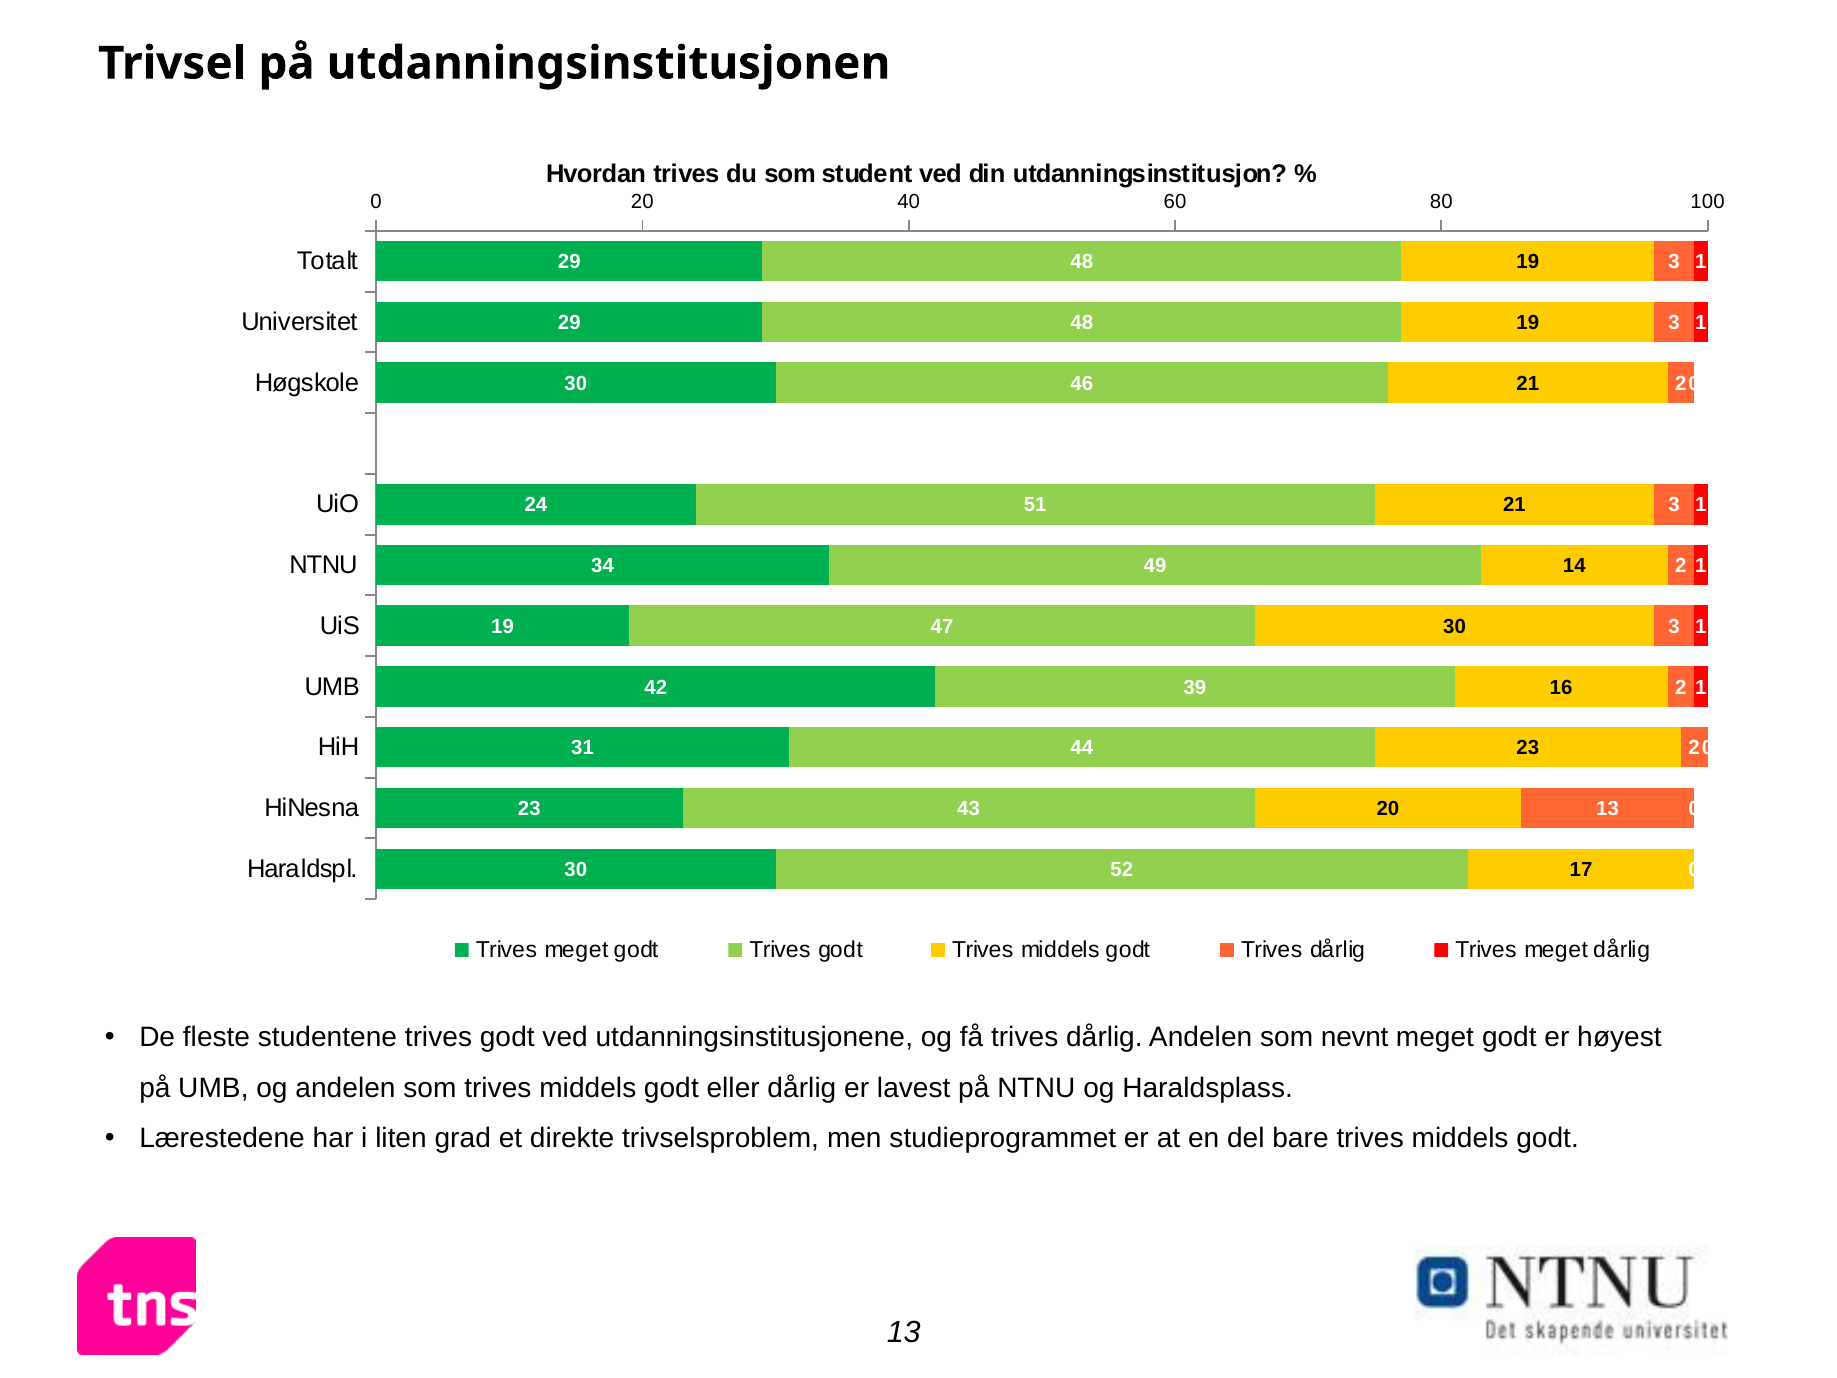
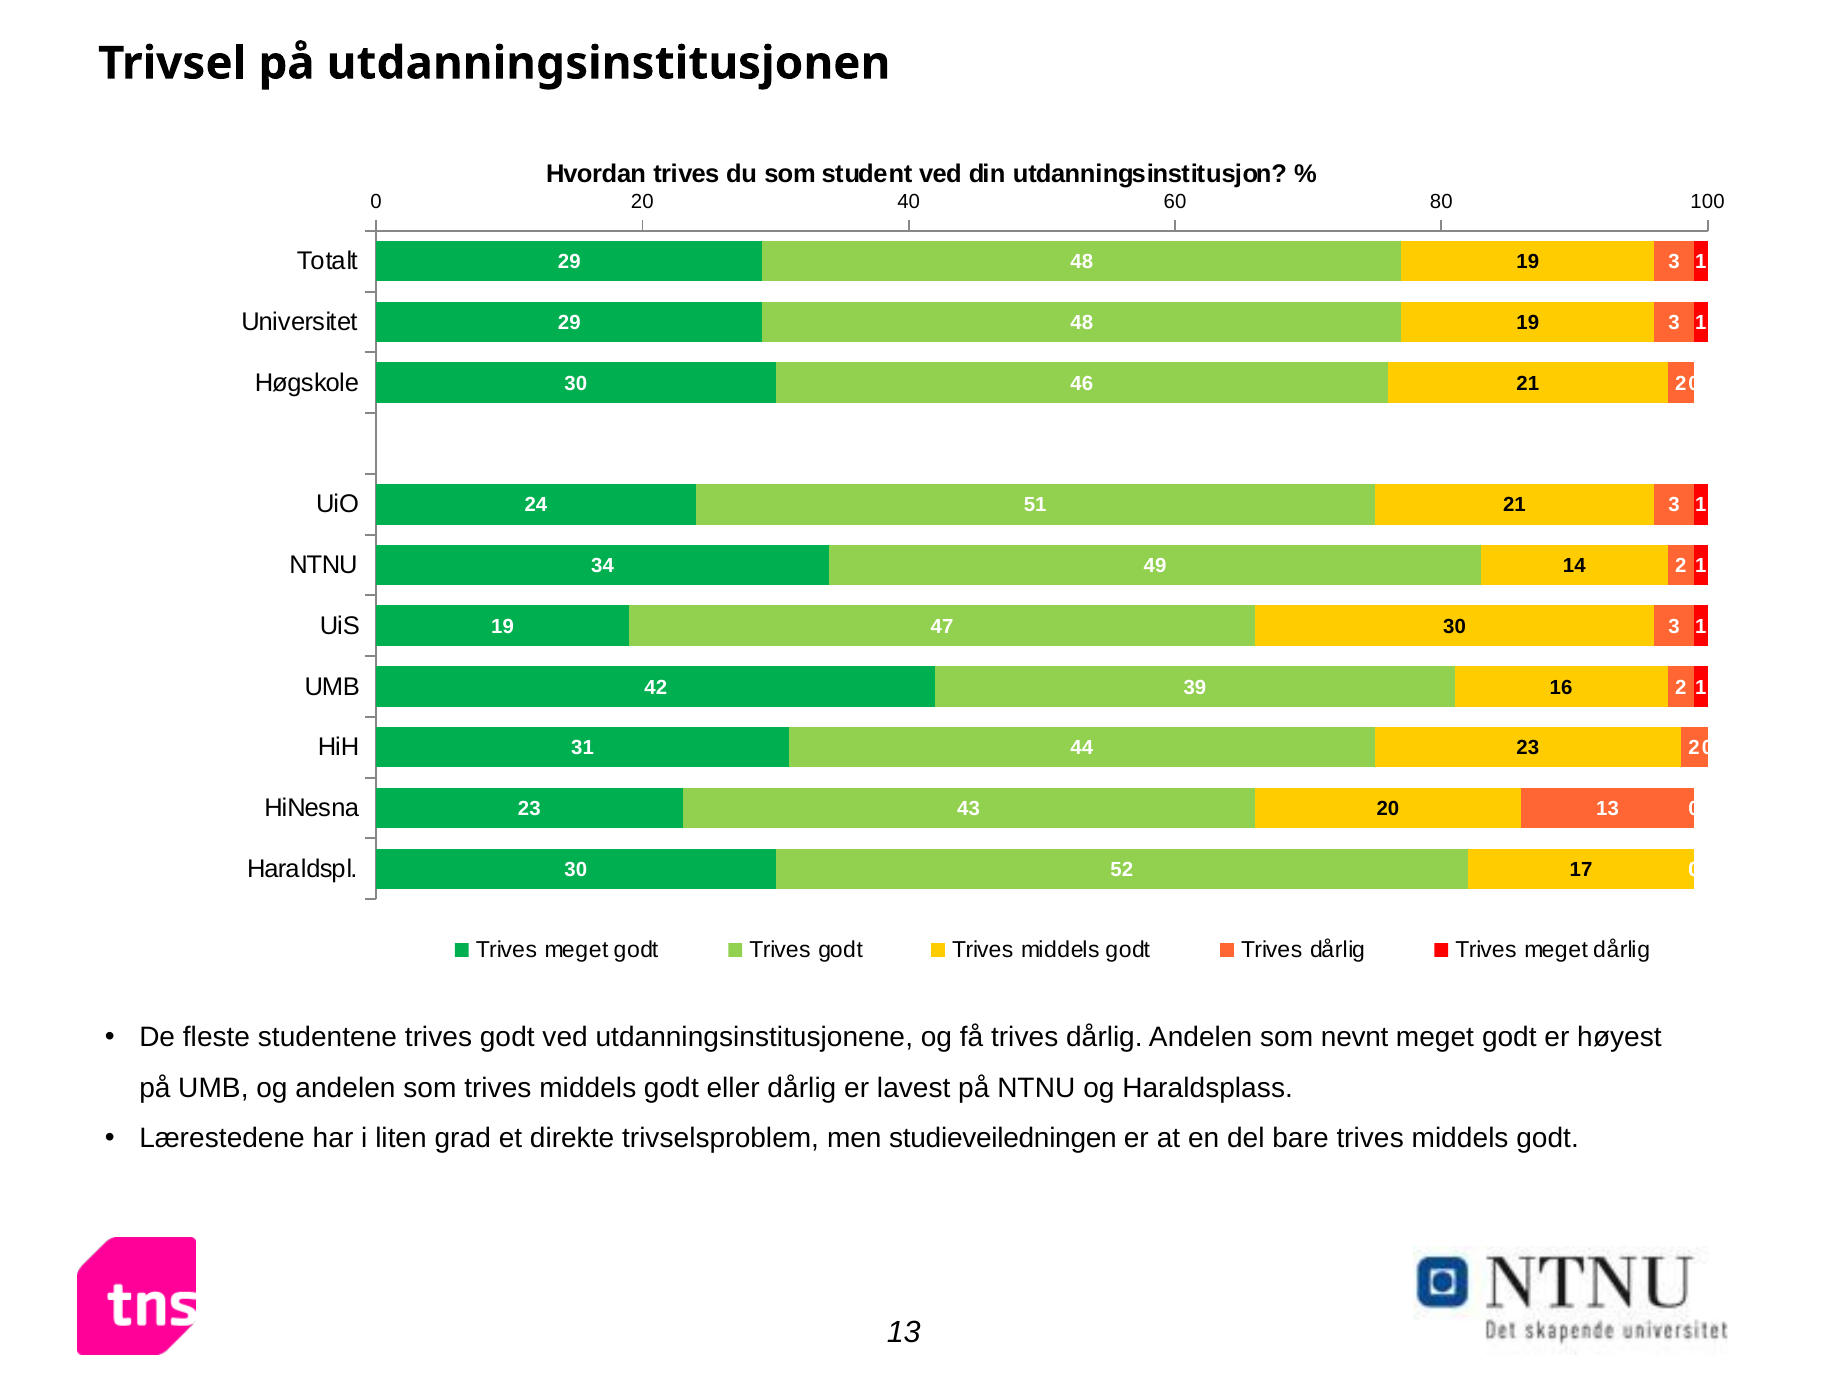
studieprogrammet: studieprogrammet -> studieveiledningen
